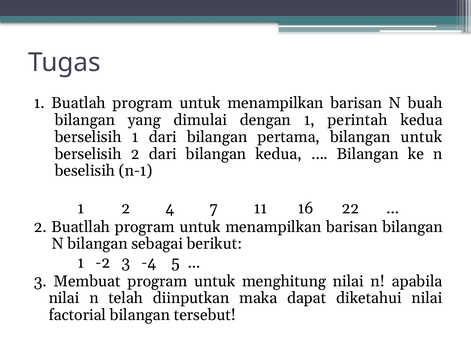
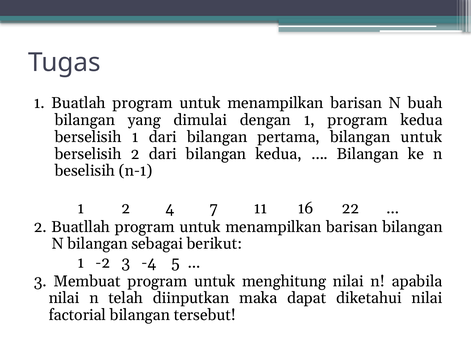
1 perintah: perintah -> program
